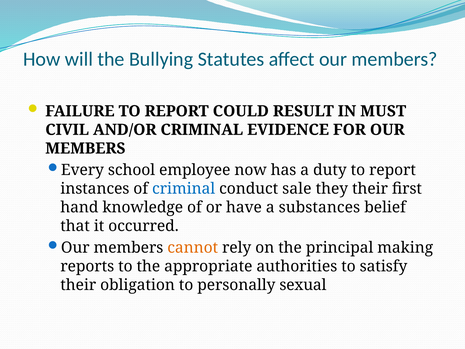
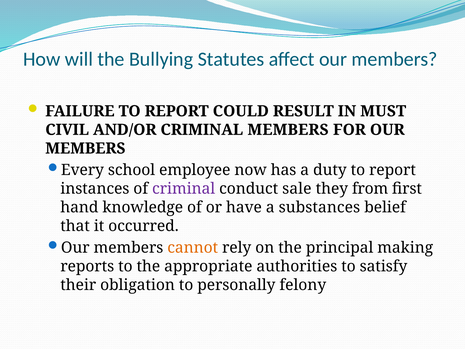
CRIMINAL EVIDENCE: EVIDENCE -> MEMBERS
criminal at (184, 189) colour: blue -> purple
they their: their -> from
sexual: sexual -> felony
